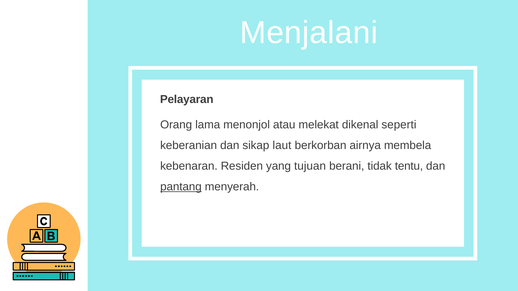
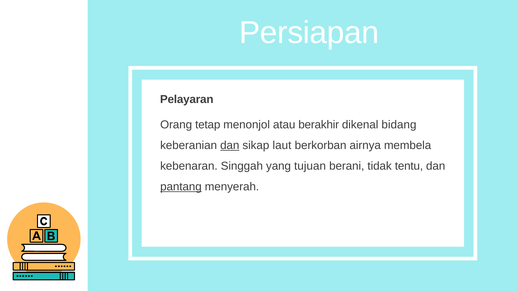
Menjalani: Menjalani -> Persiapan
lama: lama -> tetap
melekat: melekat -> berakhir
seperti: seperti -> bidang
dan at (230, 146) underline: none -> present
Residen: Residen -> Singgah
